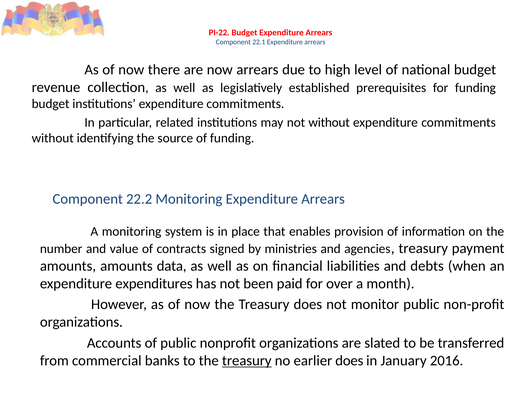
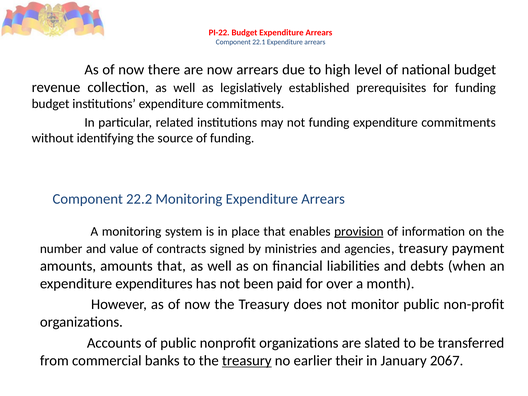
not without: without -> funding
provision underline: none -> present
amounts data: data -> that
earlier does: does -> their
2016: 2016 -> 2067
